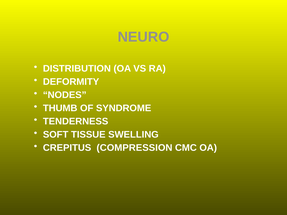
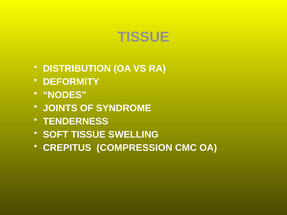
NEURO at (143, 37): NEURO -> TISSUE
THUMB: THUMB -> JOINTS
